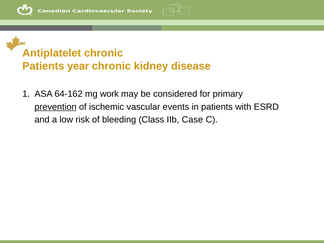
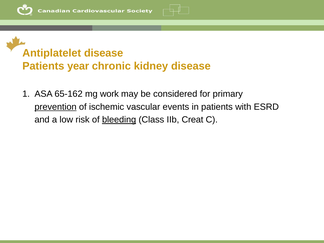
Antiplatelet chronic: chronic -> disease
64-162: 64-162 -> 65-162
bleeding underline: none -> present
Case: Case -> Creat
